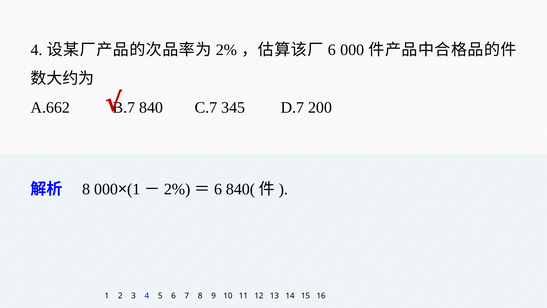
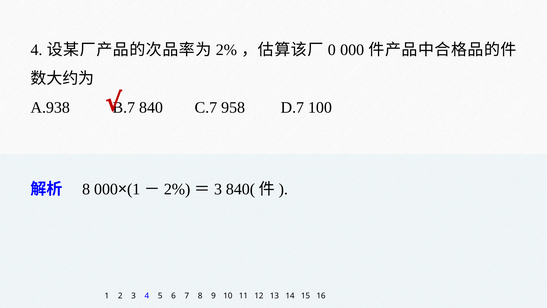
6 at (332, 50): 6 -> 0
A.662: A.662 -> A.938
345: 345 -> 958
200: 200 -> 100
6 at (218, 189): 6 -> 3
